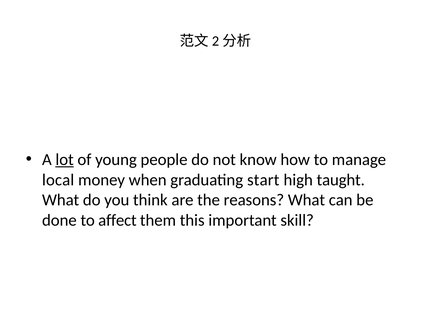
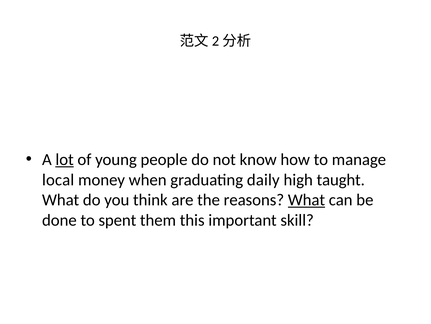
start: start -> daily
What at (306, 200) underline: none -> present
affect: affect -> spent
